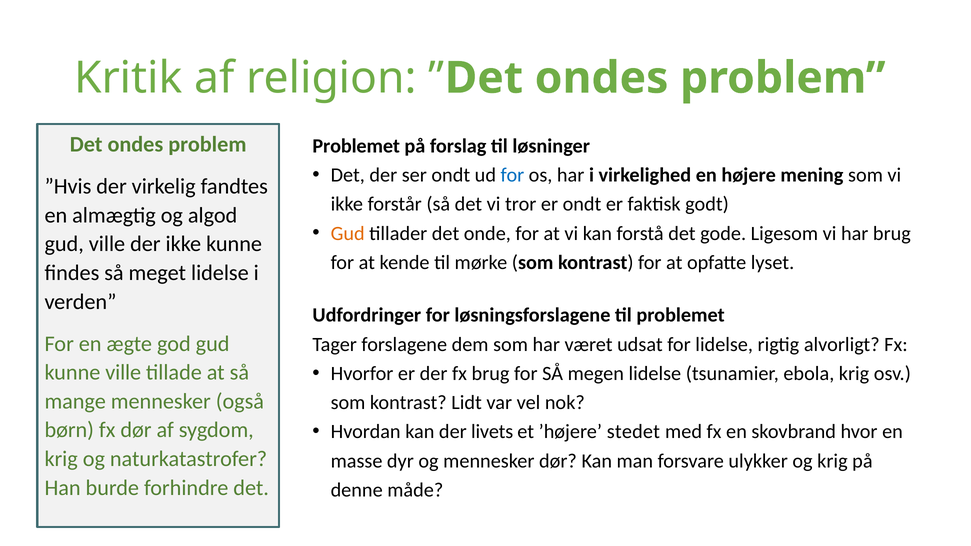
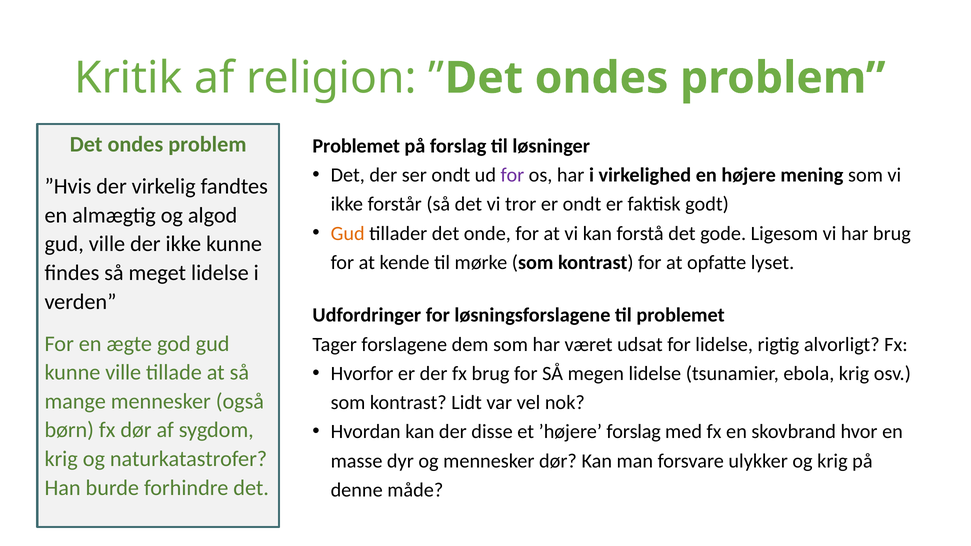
for at (512, 175) colour: blue -> purple
livets: livets -> disse
’højere stedet: stedet -> forslag
